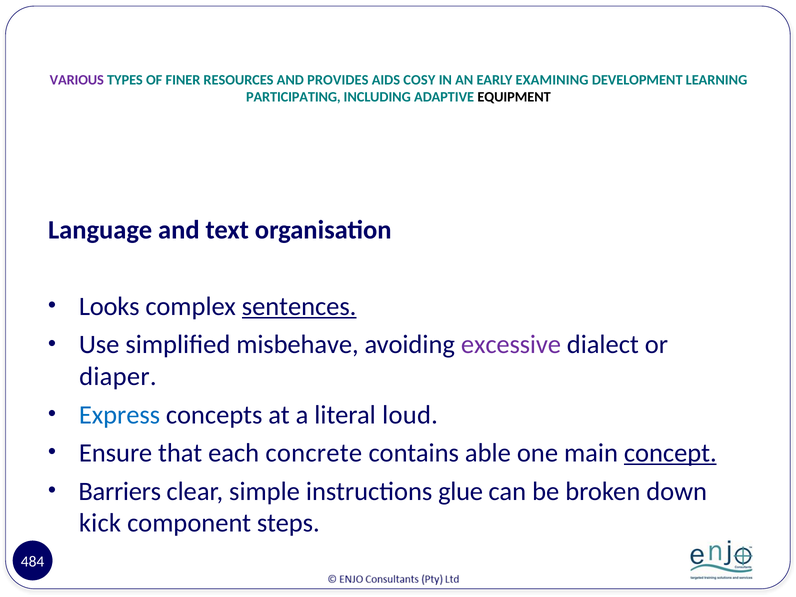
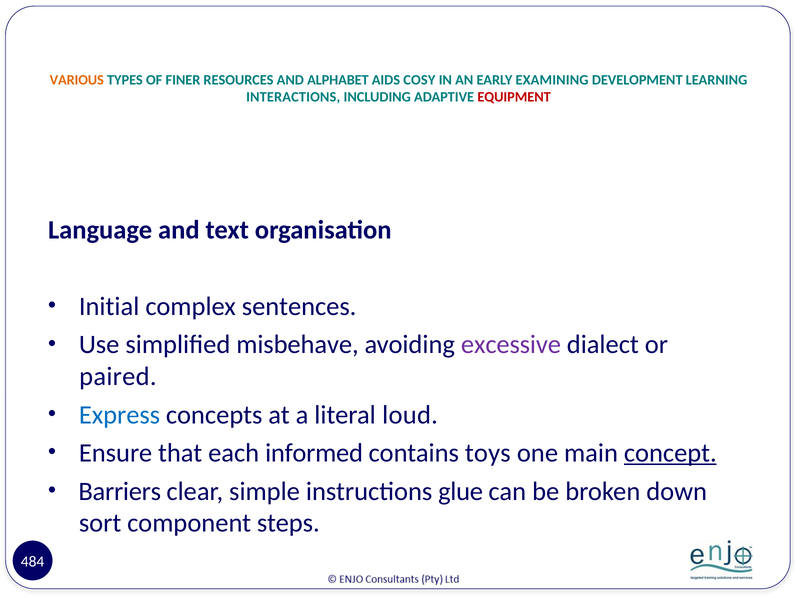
VARIOUS colour: purple -> orange
PROVIDES: PROVIDES -> ALPHABET
PARTICIPATING: PARTICIPATING -> INTERACTIONS
EQUIPMENT colour: black -> red
Looks: Looks -> Initial
sentences underline: present -> none
diaper: diaper -> paired
concrete: concrete -> informed
able: able -> toys
kick: kick -> sort
